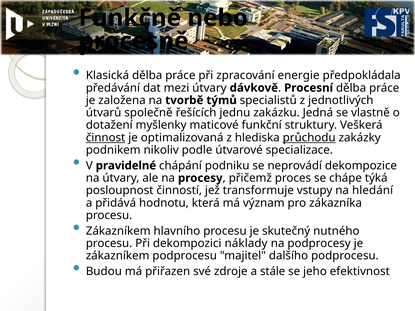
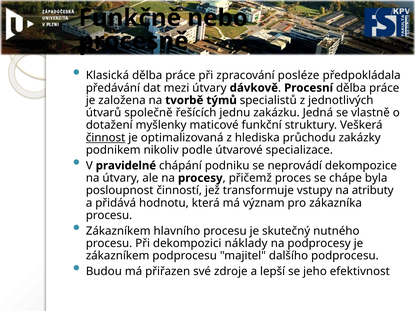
energie: energie -> posléze
průchodu underline: present -> none
týká: týká -> byla
hledání: hledání -> atributy
stále: stále -> lepší
